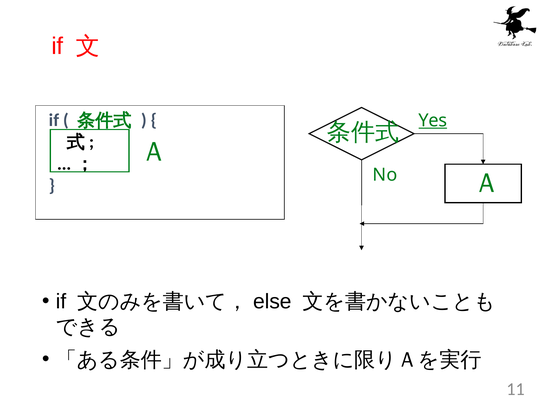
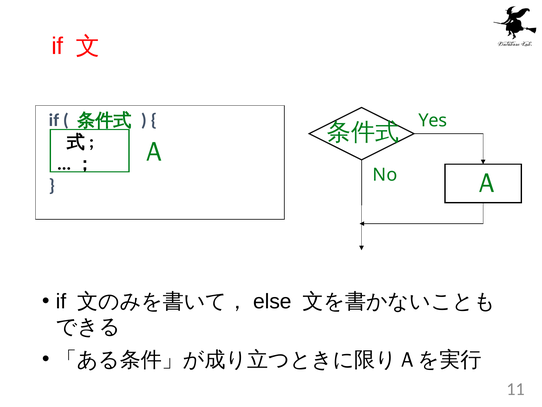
Yes underline: present -> none
